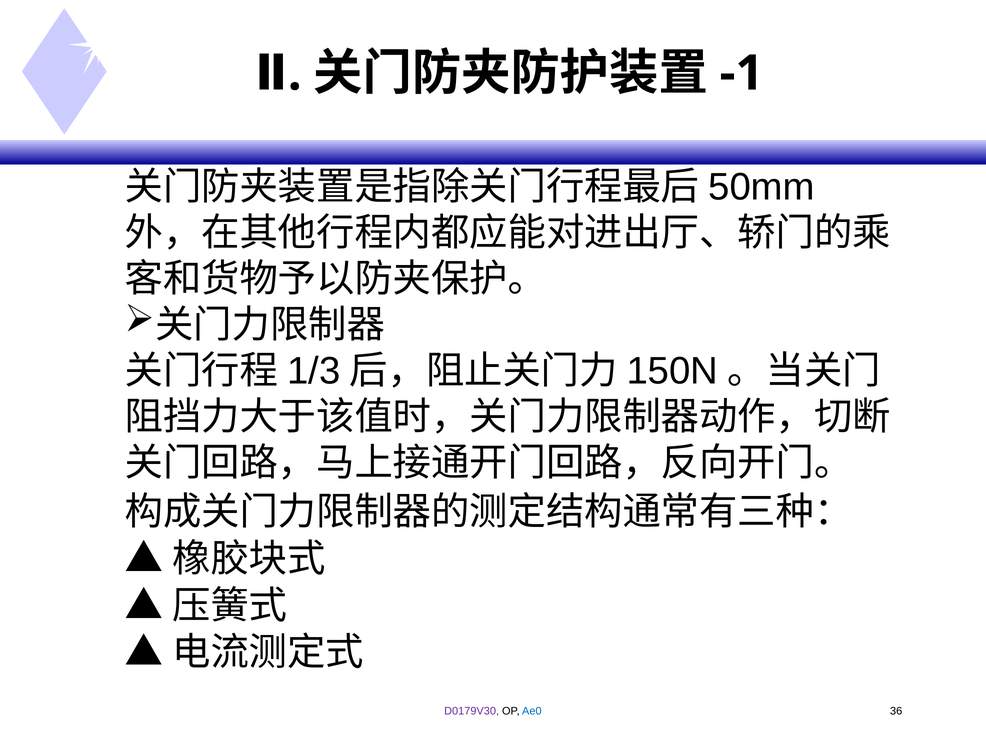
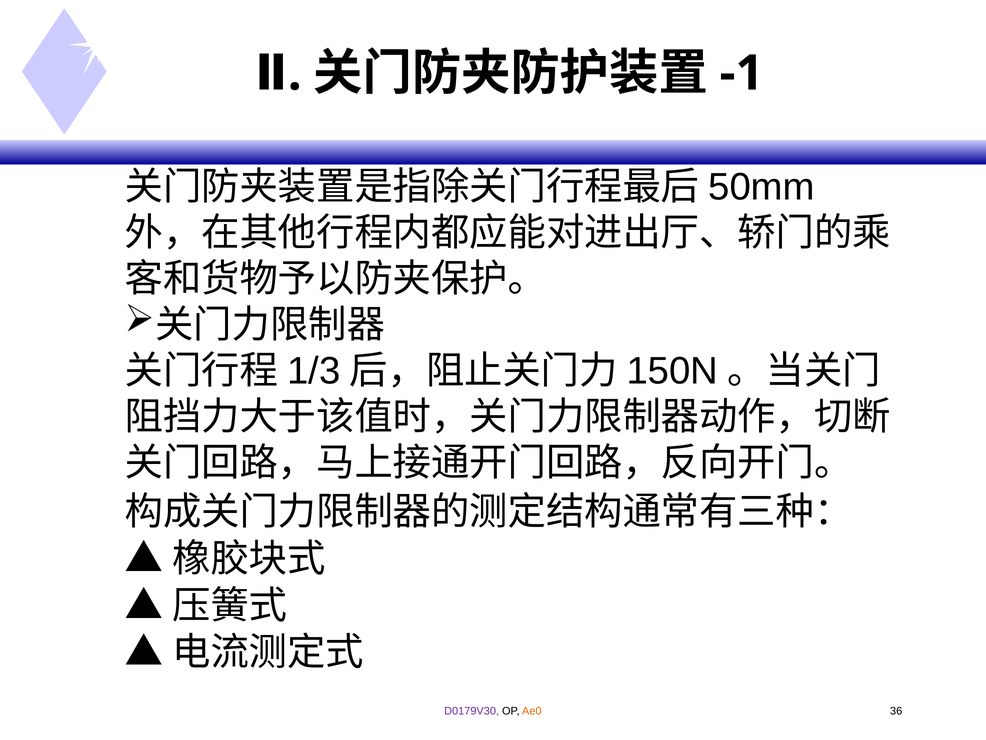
Ae0 colour: blue -> orange
